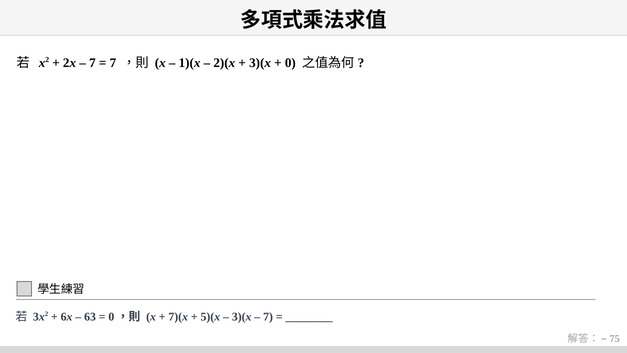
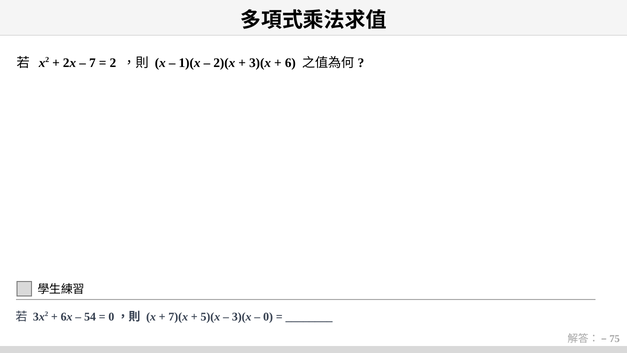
7 at (113, 63): 7 -> 2
0: 0 -> 6
63: 63 -> 54
7 at (268, 317): 7 -> 0
